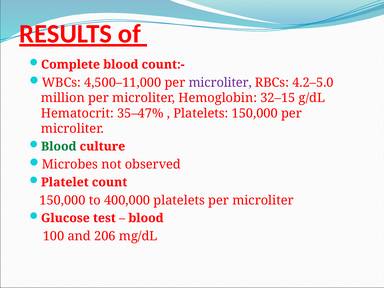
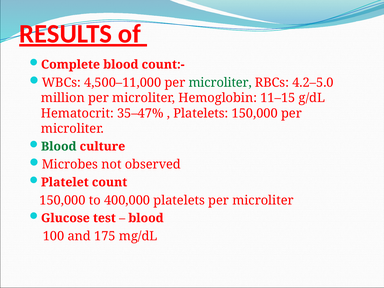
microliter at (220, 83) colour: purple -> green
32–15: 32–15 -> 11–15
206: 206 -> 175
